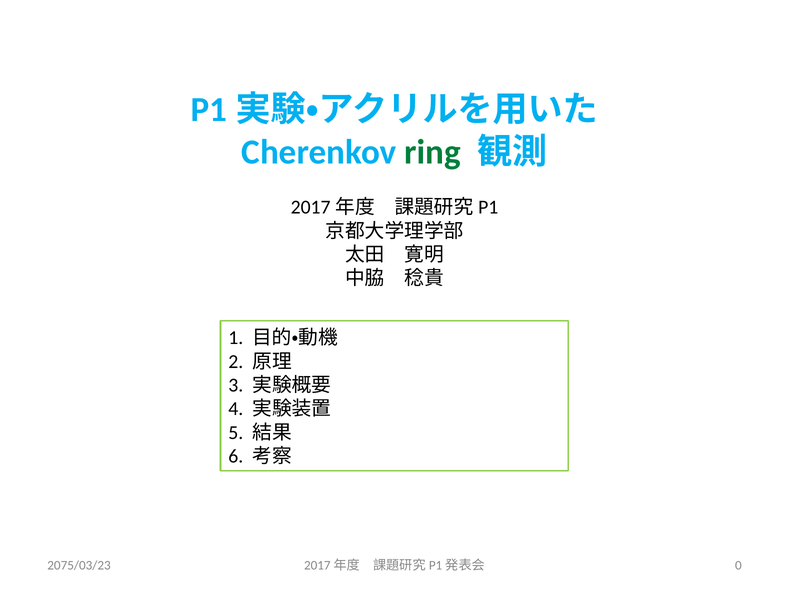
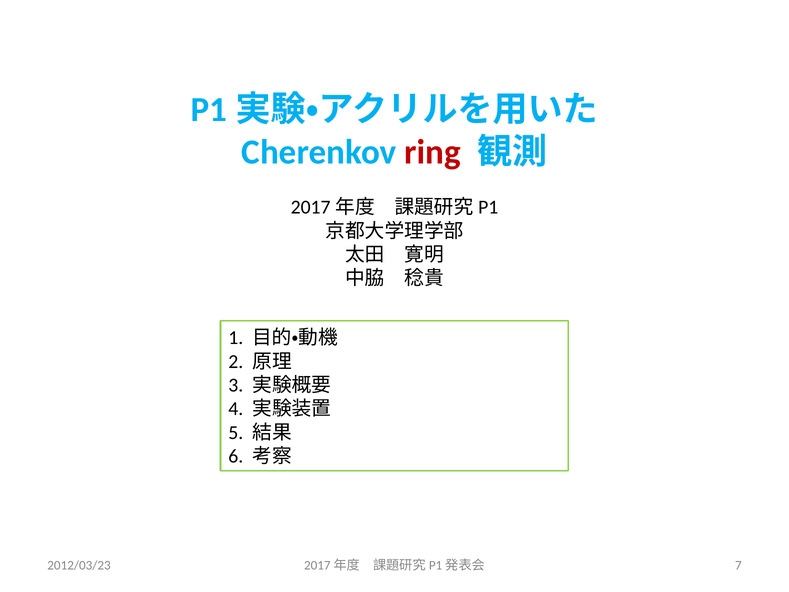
ring colour: green -> red
2075/03/23: 2075/03/23 -> 2012/03/23
0: 0 -> 7
